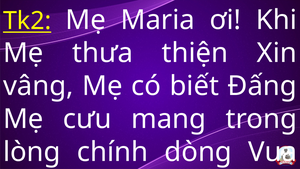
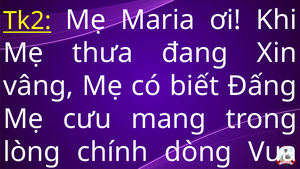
thiện: thiện -> đang
